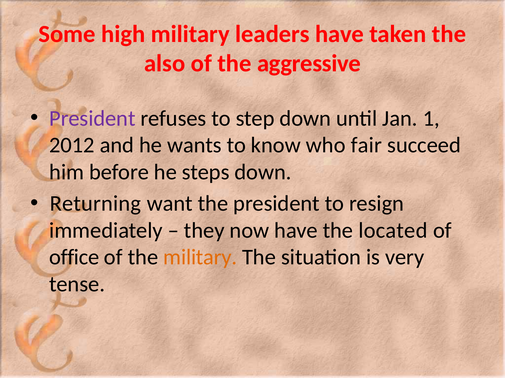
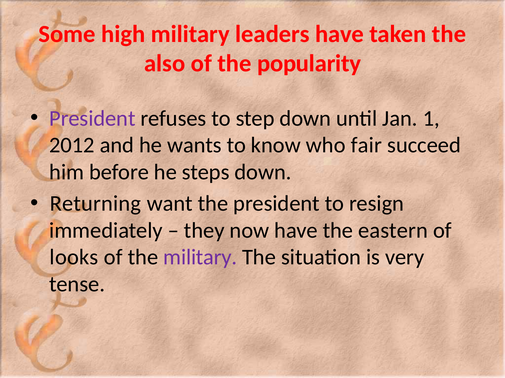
aggressive: aggressive -> popularity
located: located -> eastern
office: office -> looks
military at (200, 258) colour: orange -> purple
